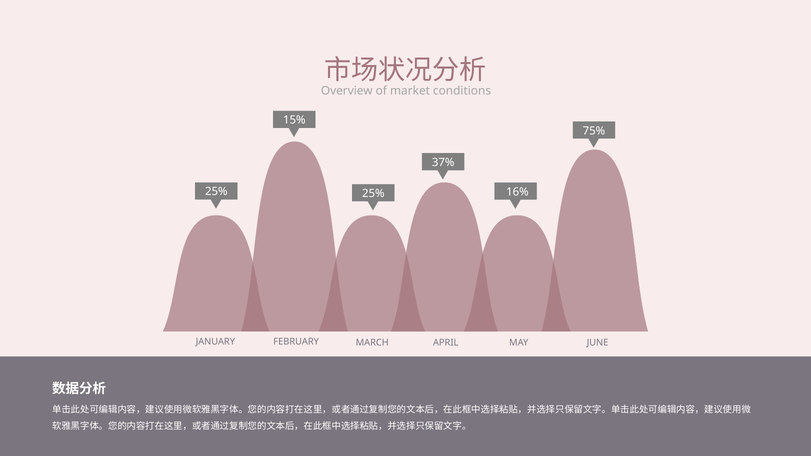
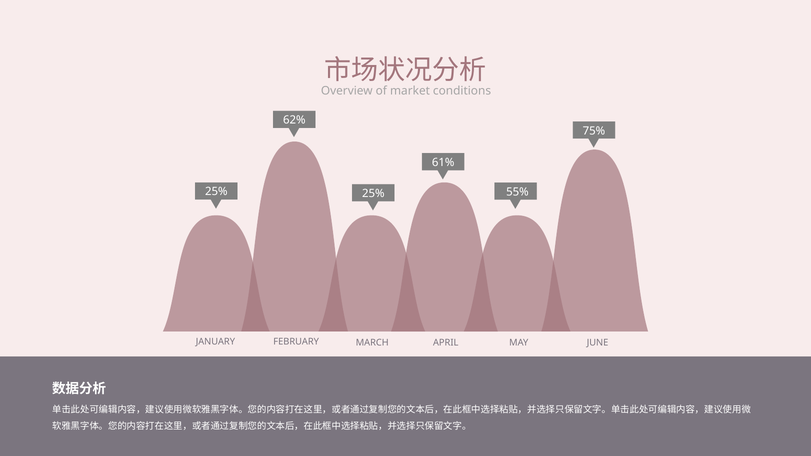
15%: 15% -> 62%
37%: 37% -> 61%
16%: 16% -> 55%
